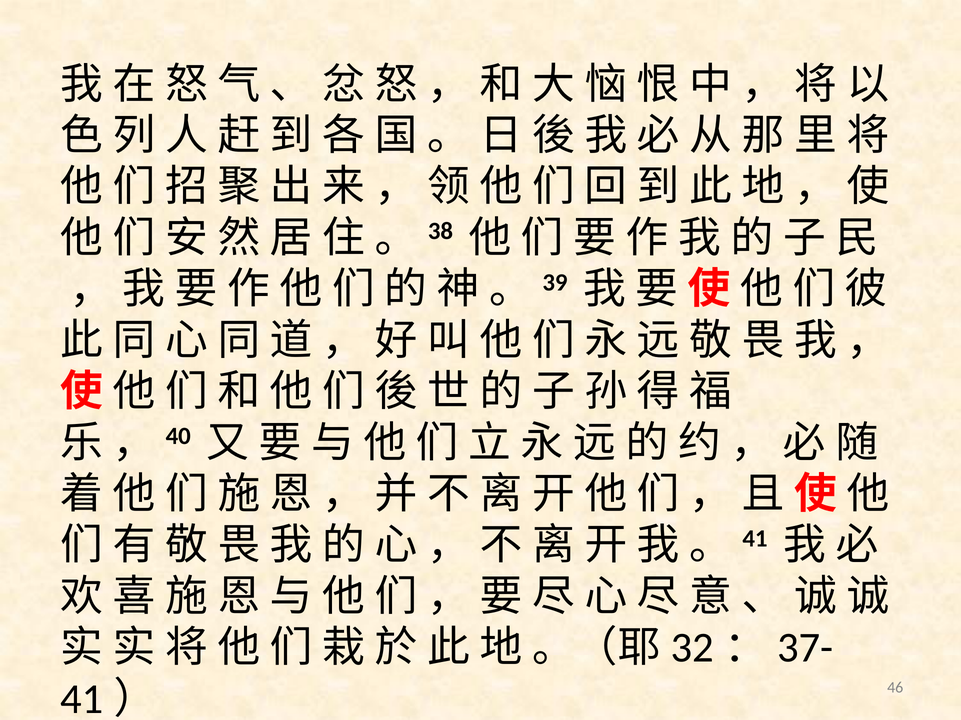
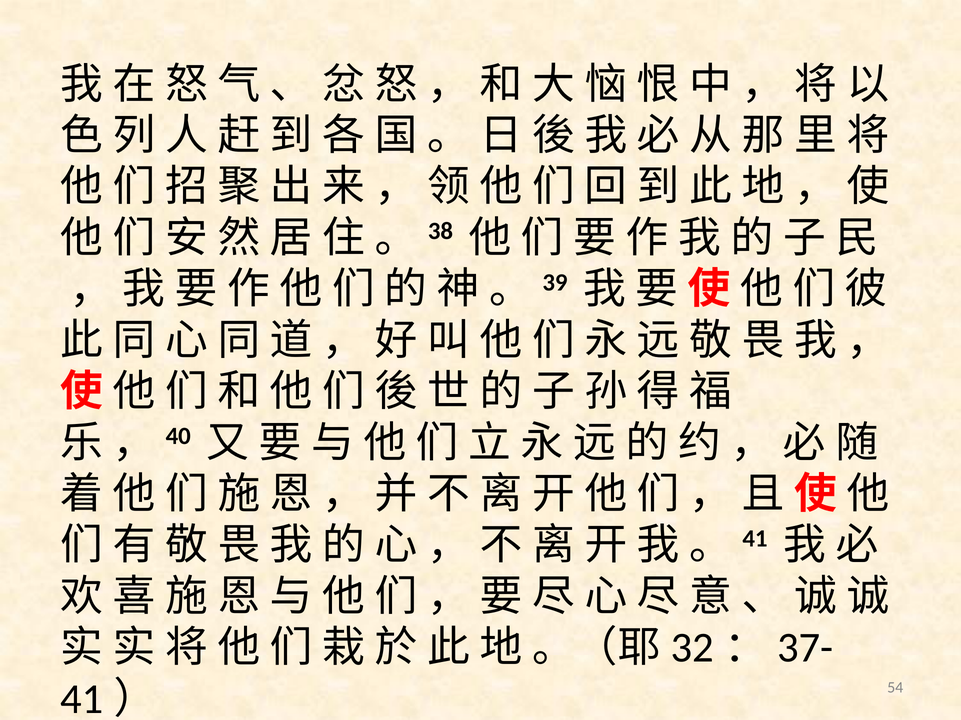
46: 46 -> 54
